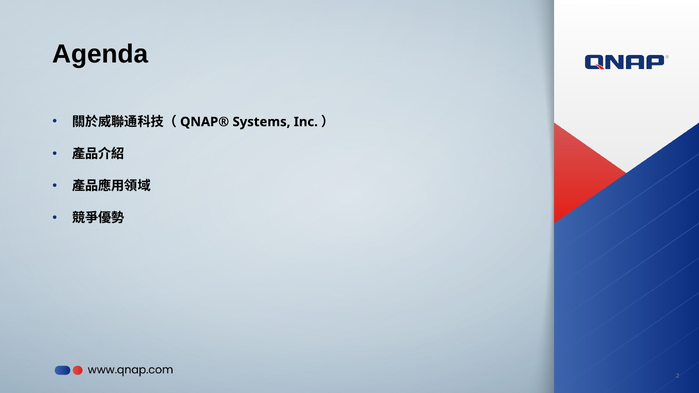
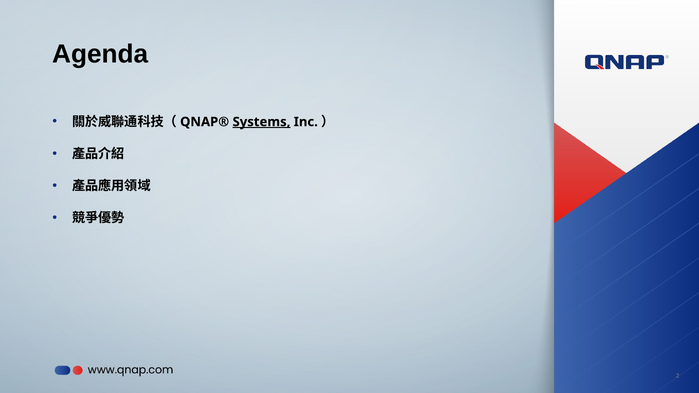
Systems underline: none -> present
